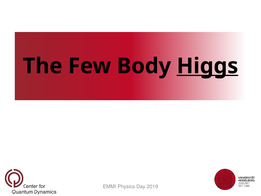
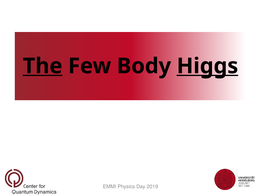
The underline: none -> present
